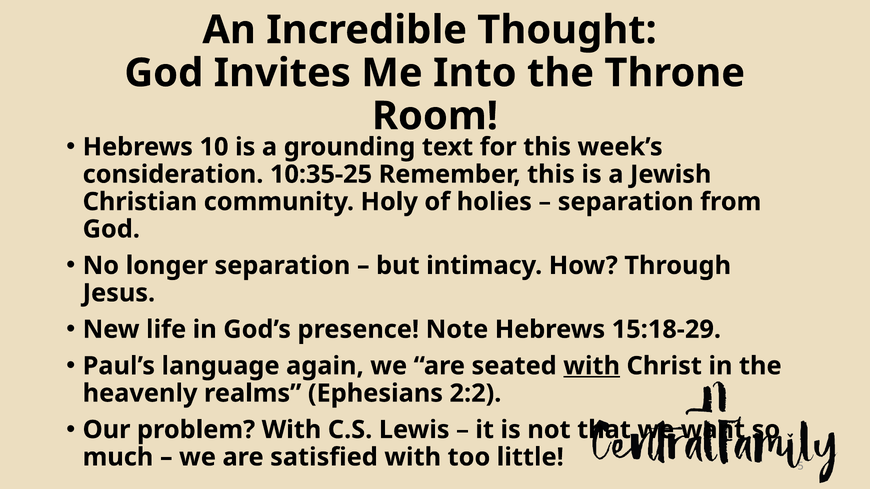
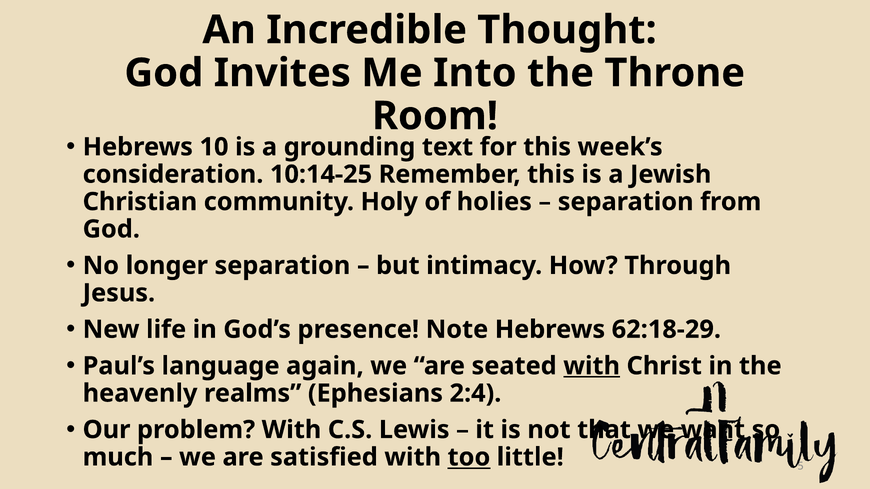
10:35-25: 10:35-25 -> 10:14-25
15:18-29: 15:18-29 -> 62:18-29
2:2: 2:2 -> 2:4
too underline: none -> present
